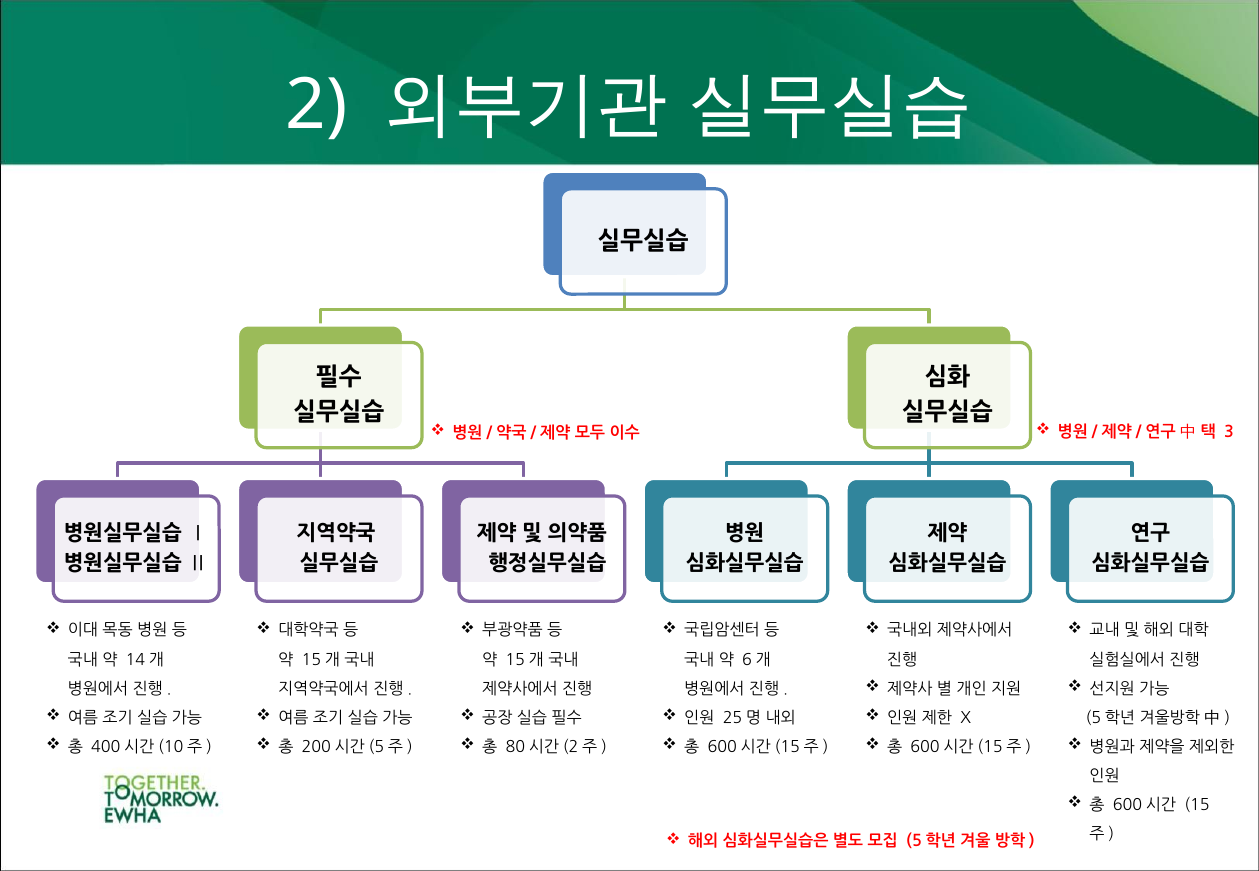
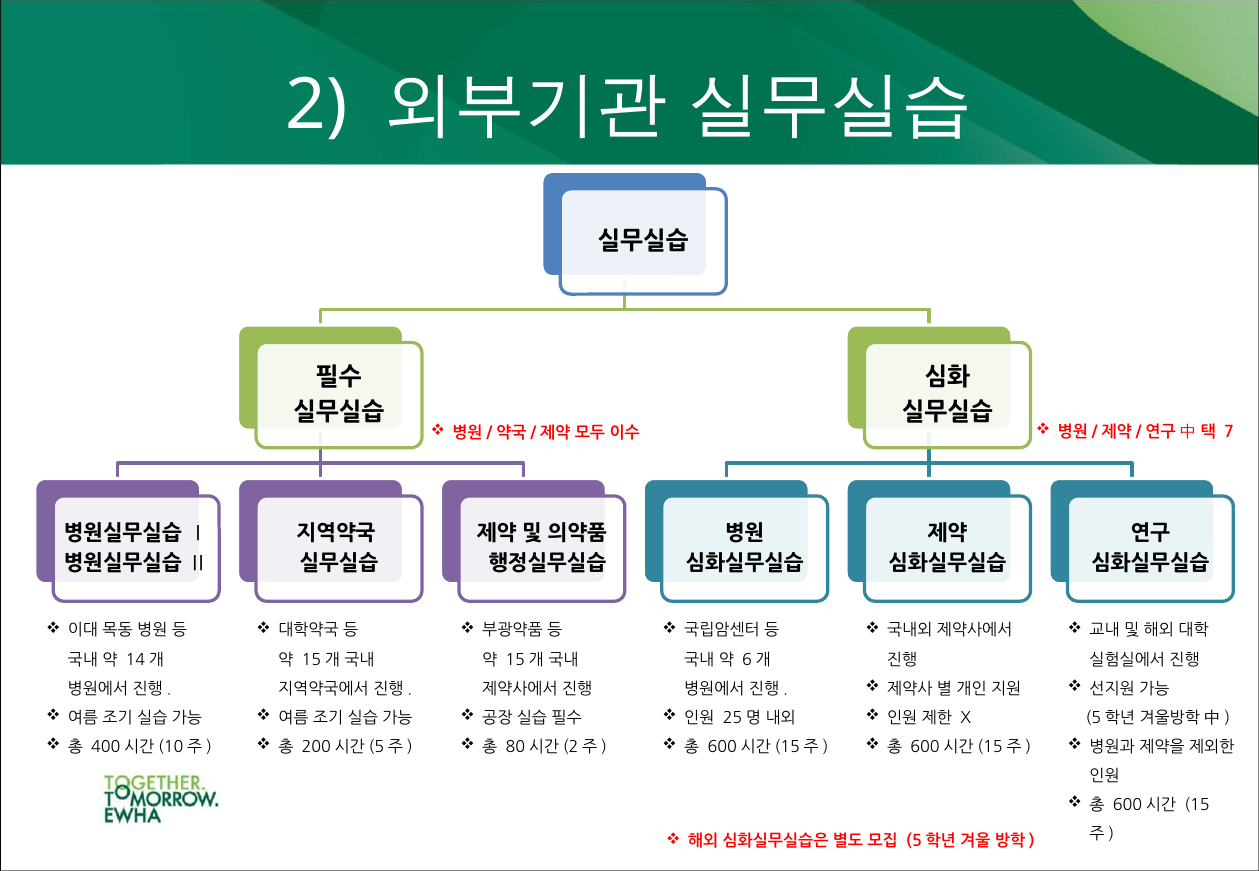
3: 3 -> 7
